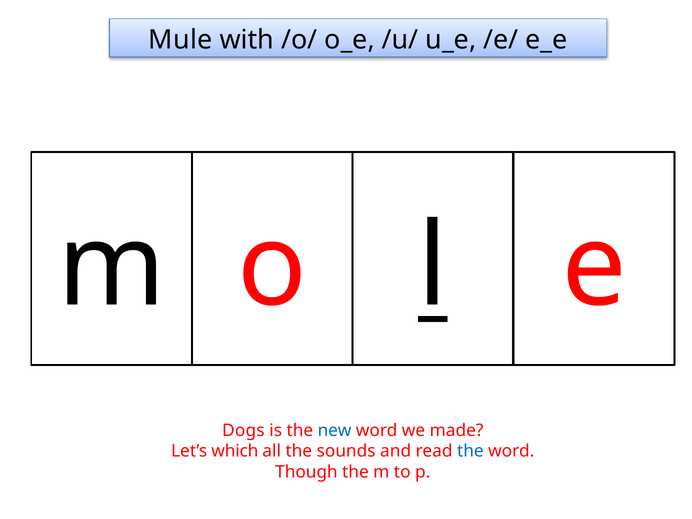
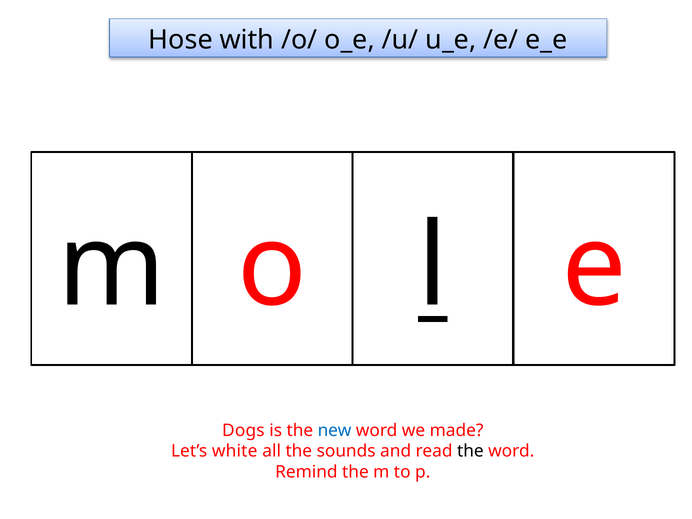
Mule: Mule -> Hose
which: which -> white
the at (470, 451) colour: blue -> black
Though: Though -> Remind
